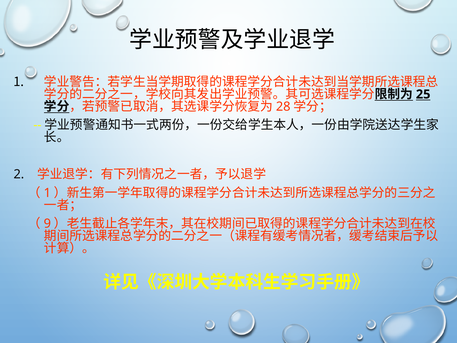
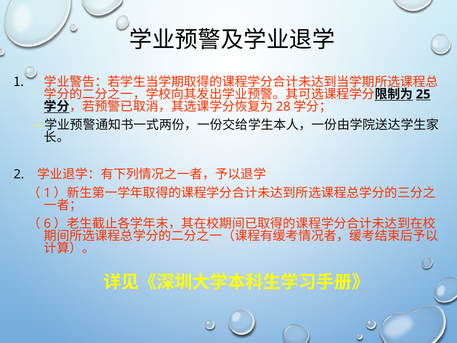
9: 9 -> 6
